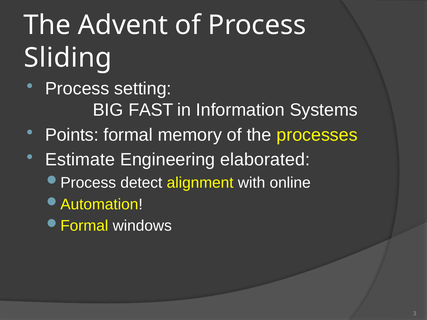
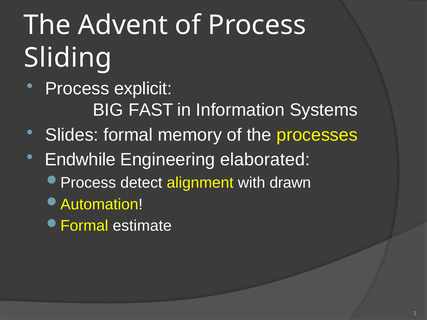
setting: setting -> explicit
Points: Points -> Slides
Estimate: Estimate -> Endwhile
online: online -> drawn
windows: windows -> estimate
